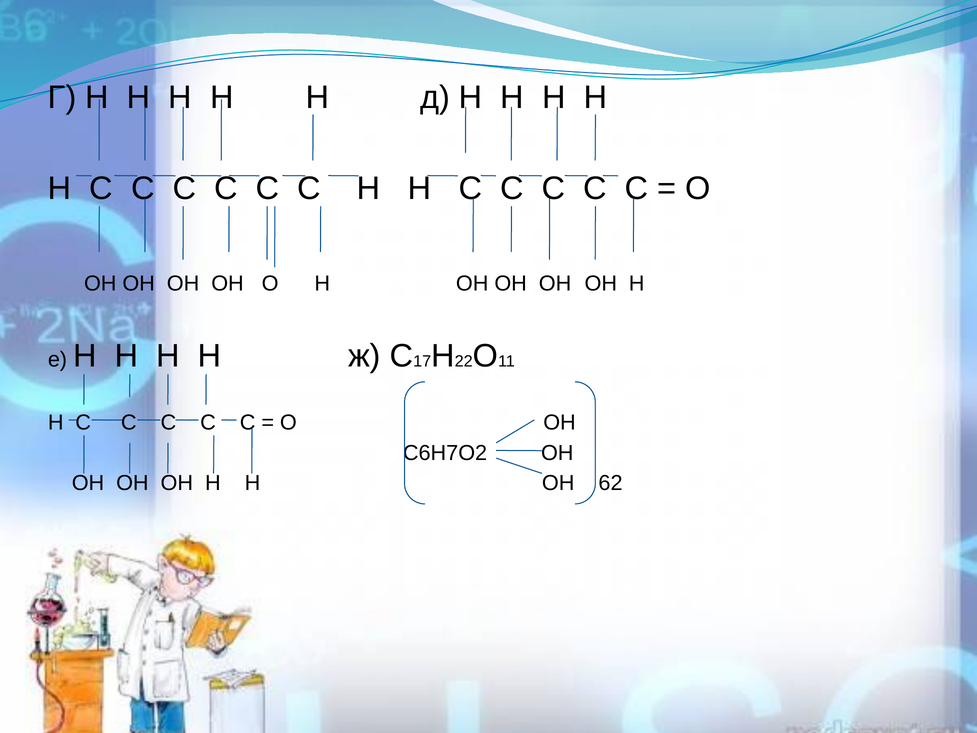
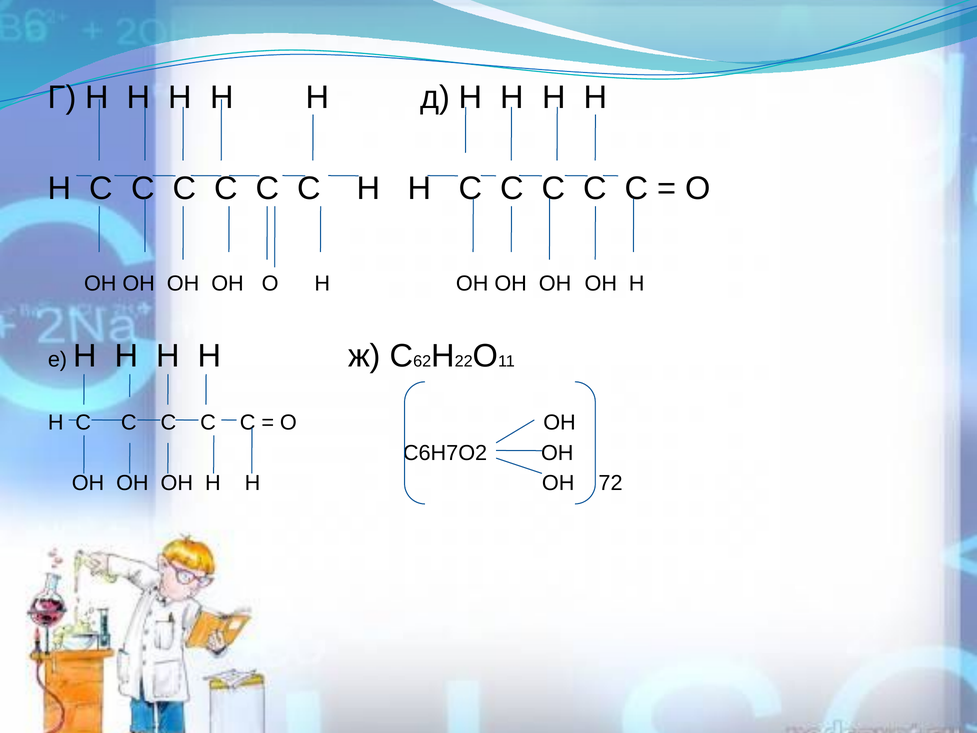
17: 17 -> 62
62: 62 -> 72
